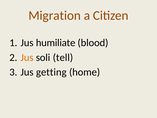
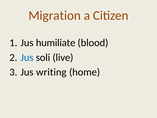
Jus at (27, 57) colour: orange -> blue
tell: tell -> live
getting: getting -> writing
